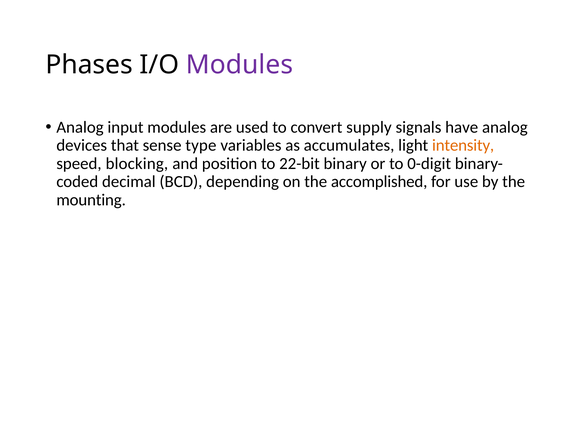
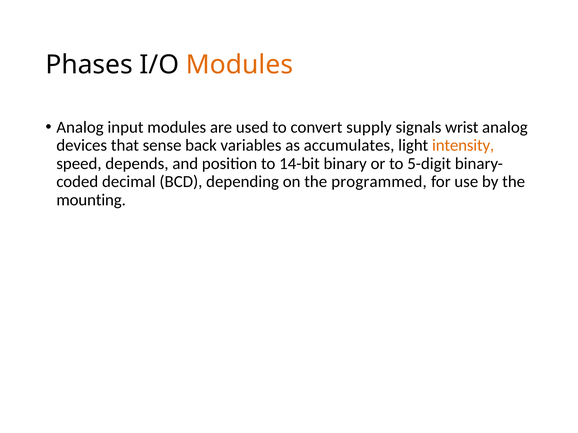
Modules at (240, 65) colour: purple -> orange
have: have -> wrist
type: type -> back
blocking: blocking -> depends
22-bit: 22-bit -> 14-bit
0-digit: 0-digit -> 5-digit
accomplished: accomplished -> programmed
